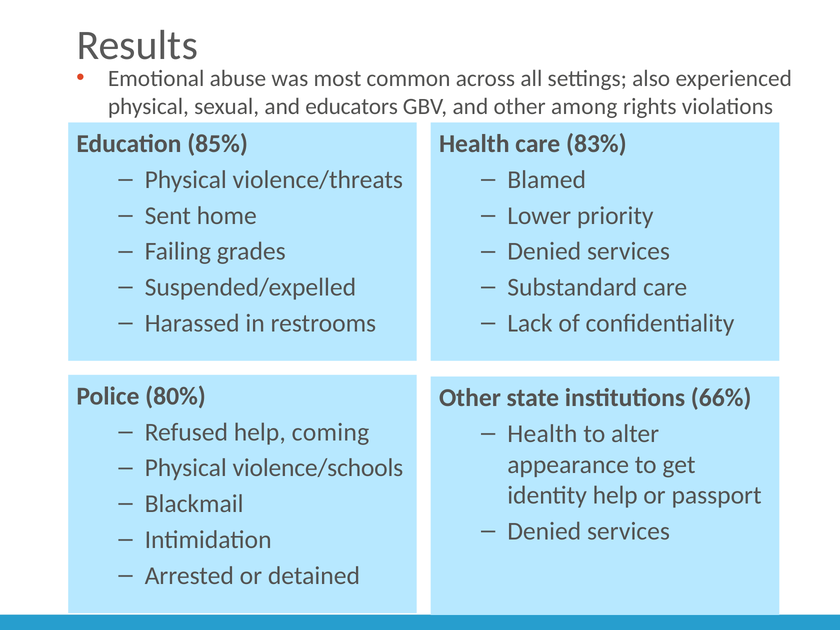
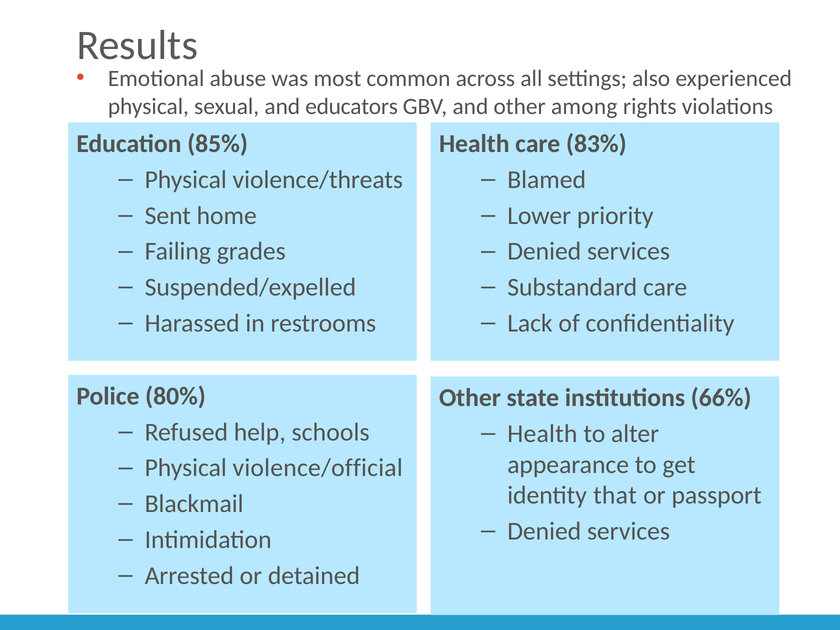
coming: coming -> schools
violence/schools: violence/schools -> violence/official
identity help: help -> that
